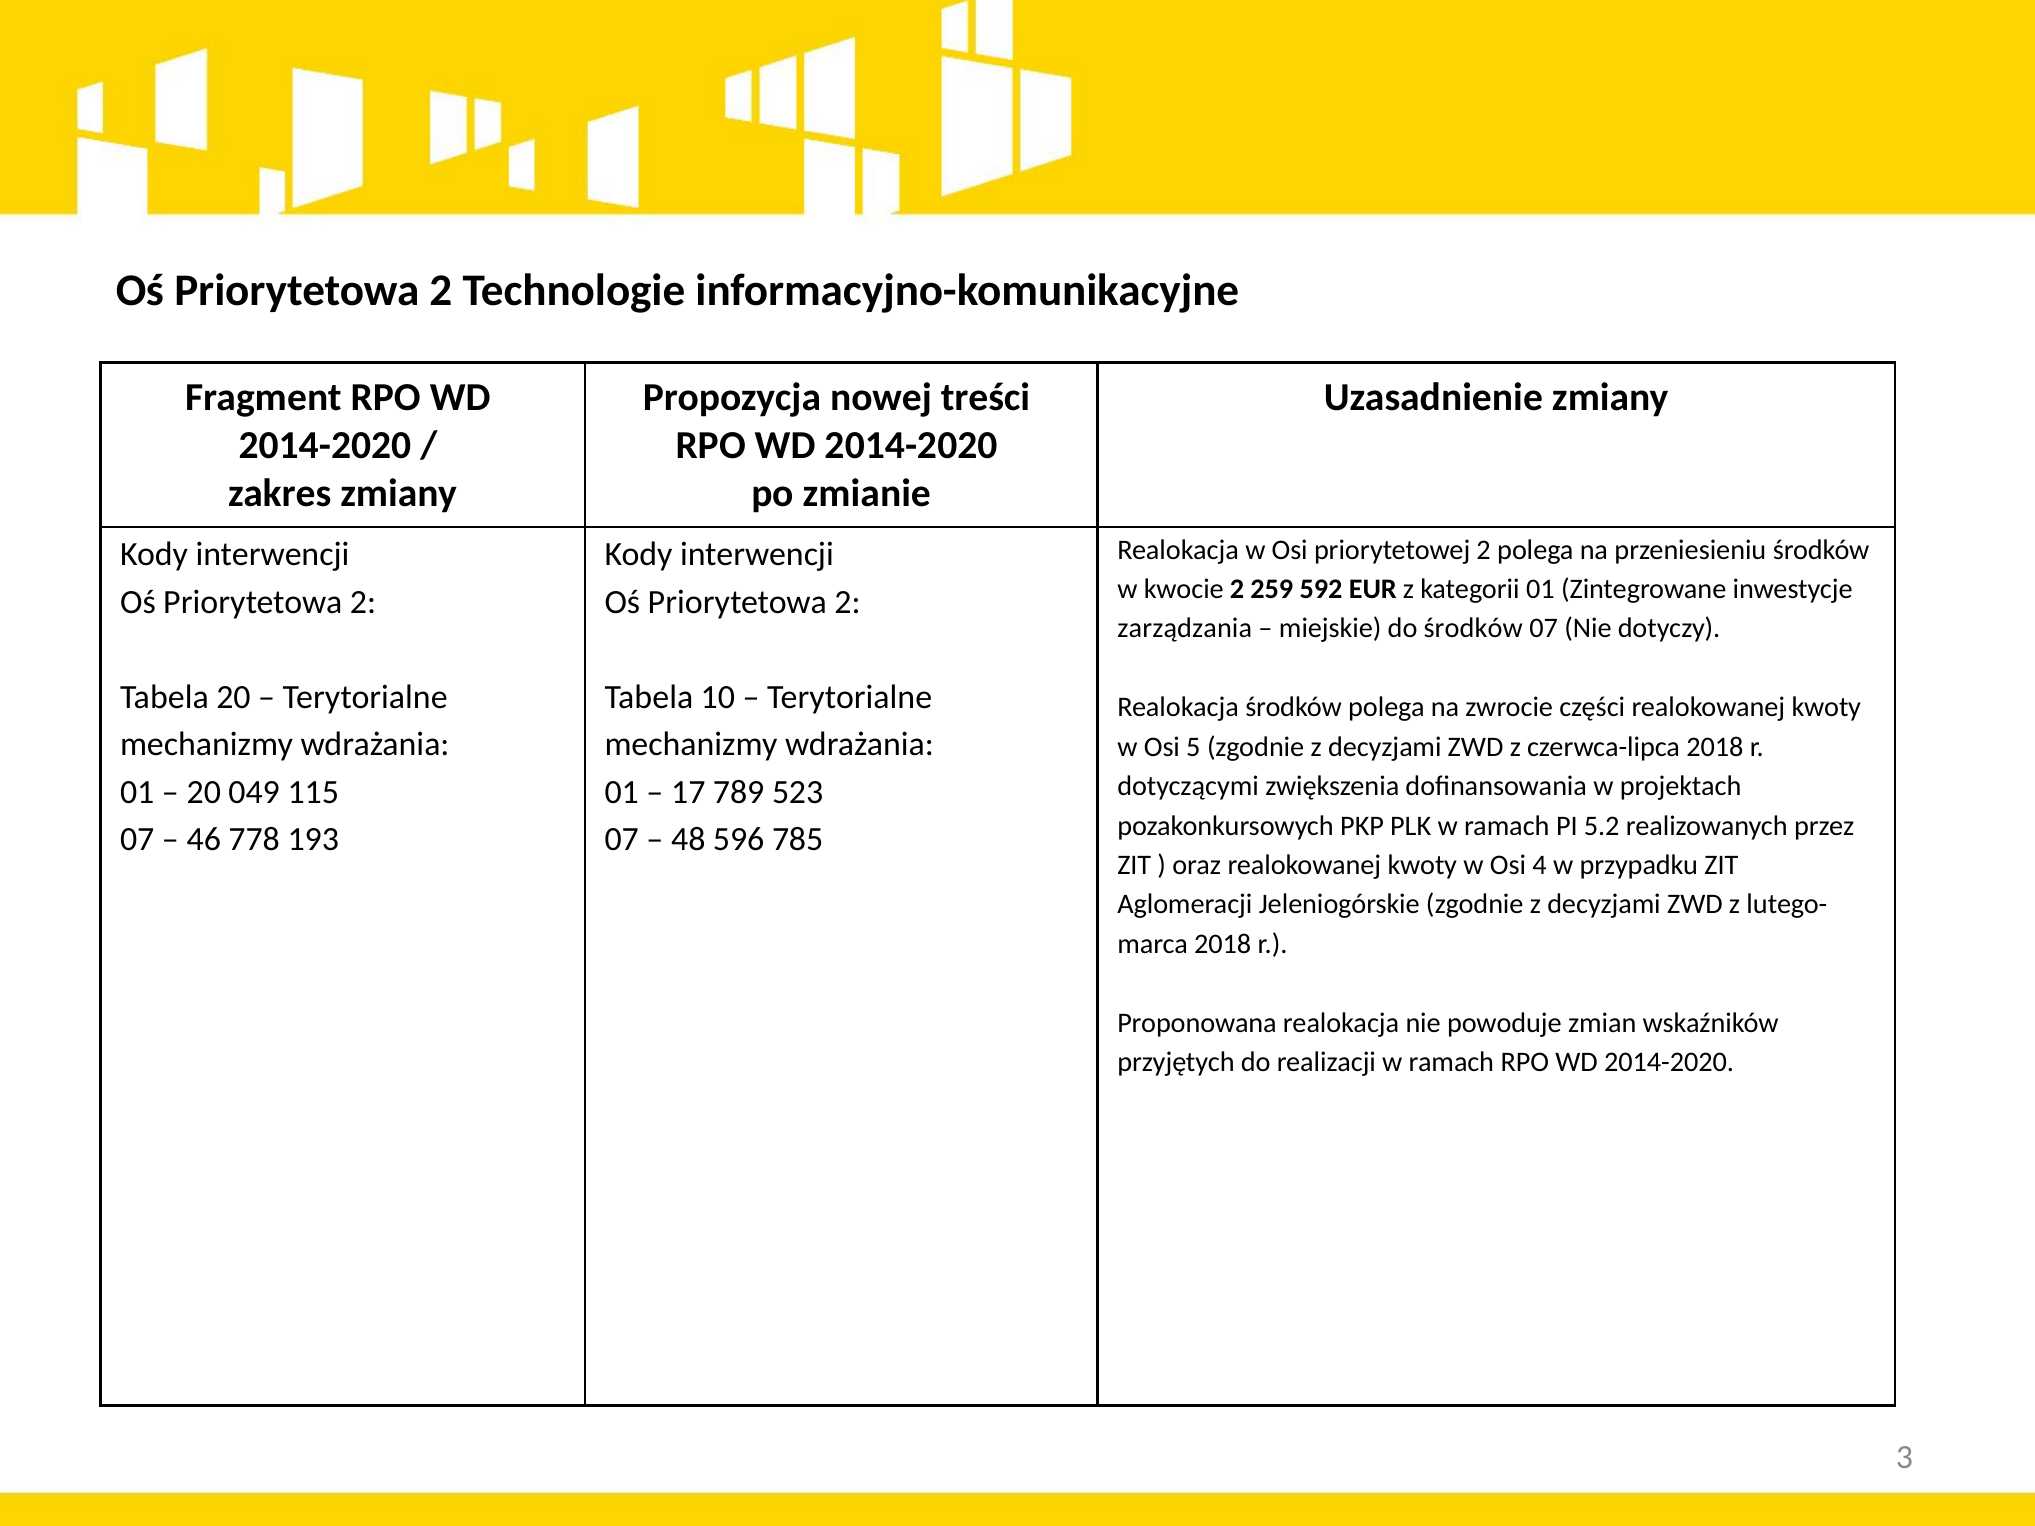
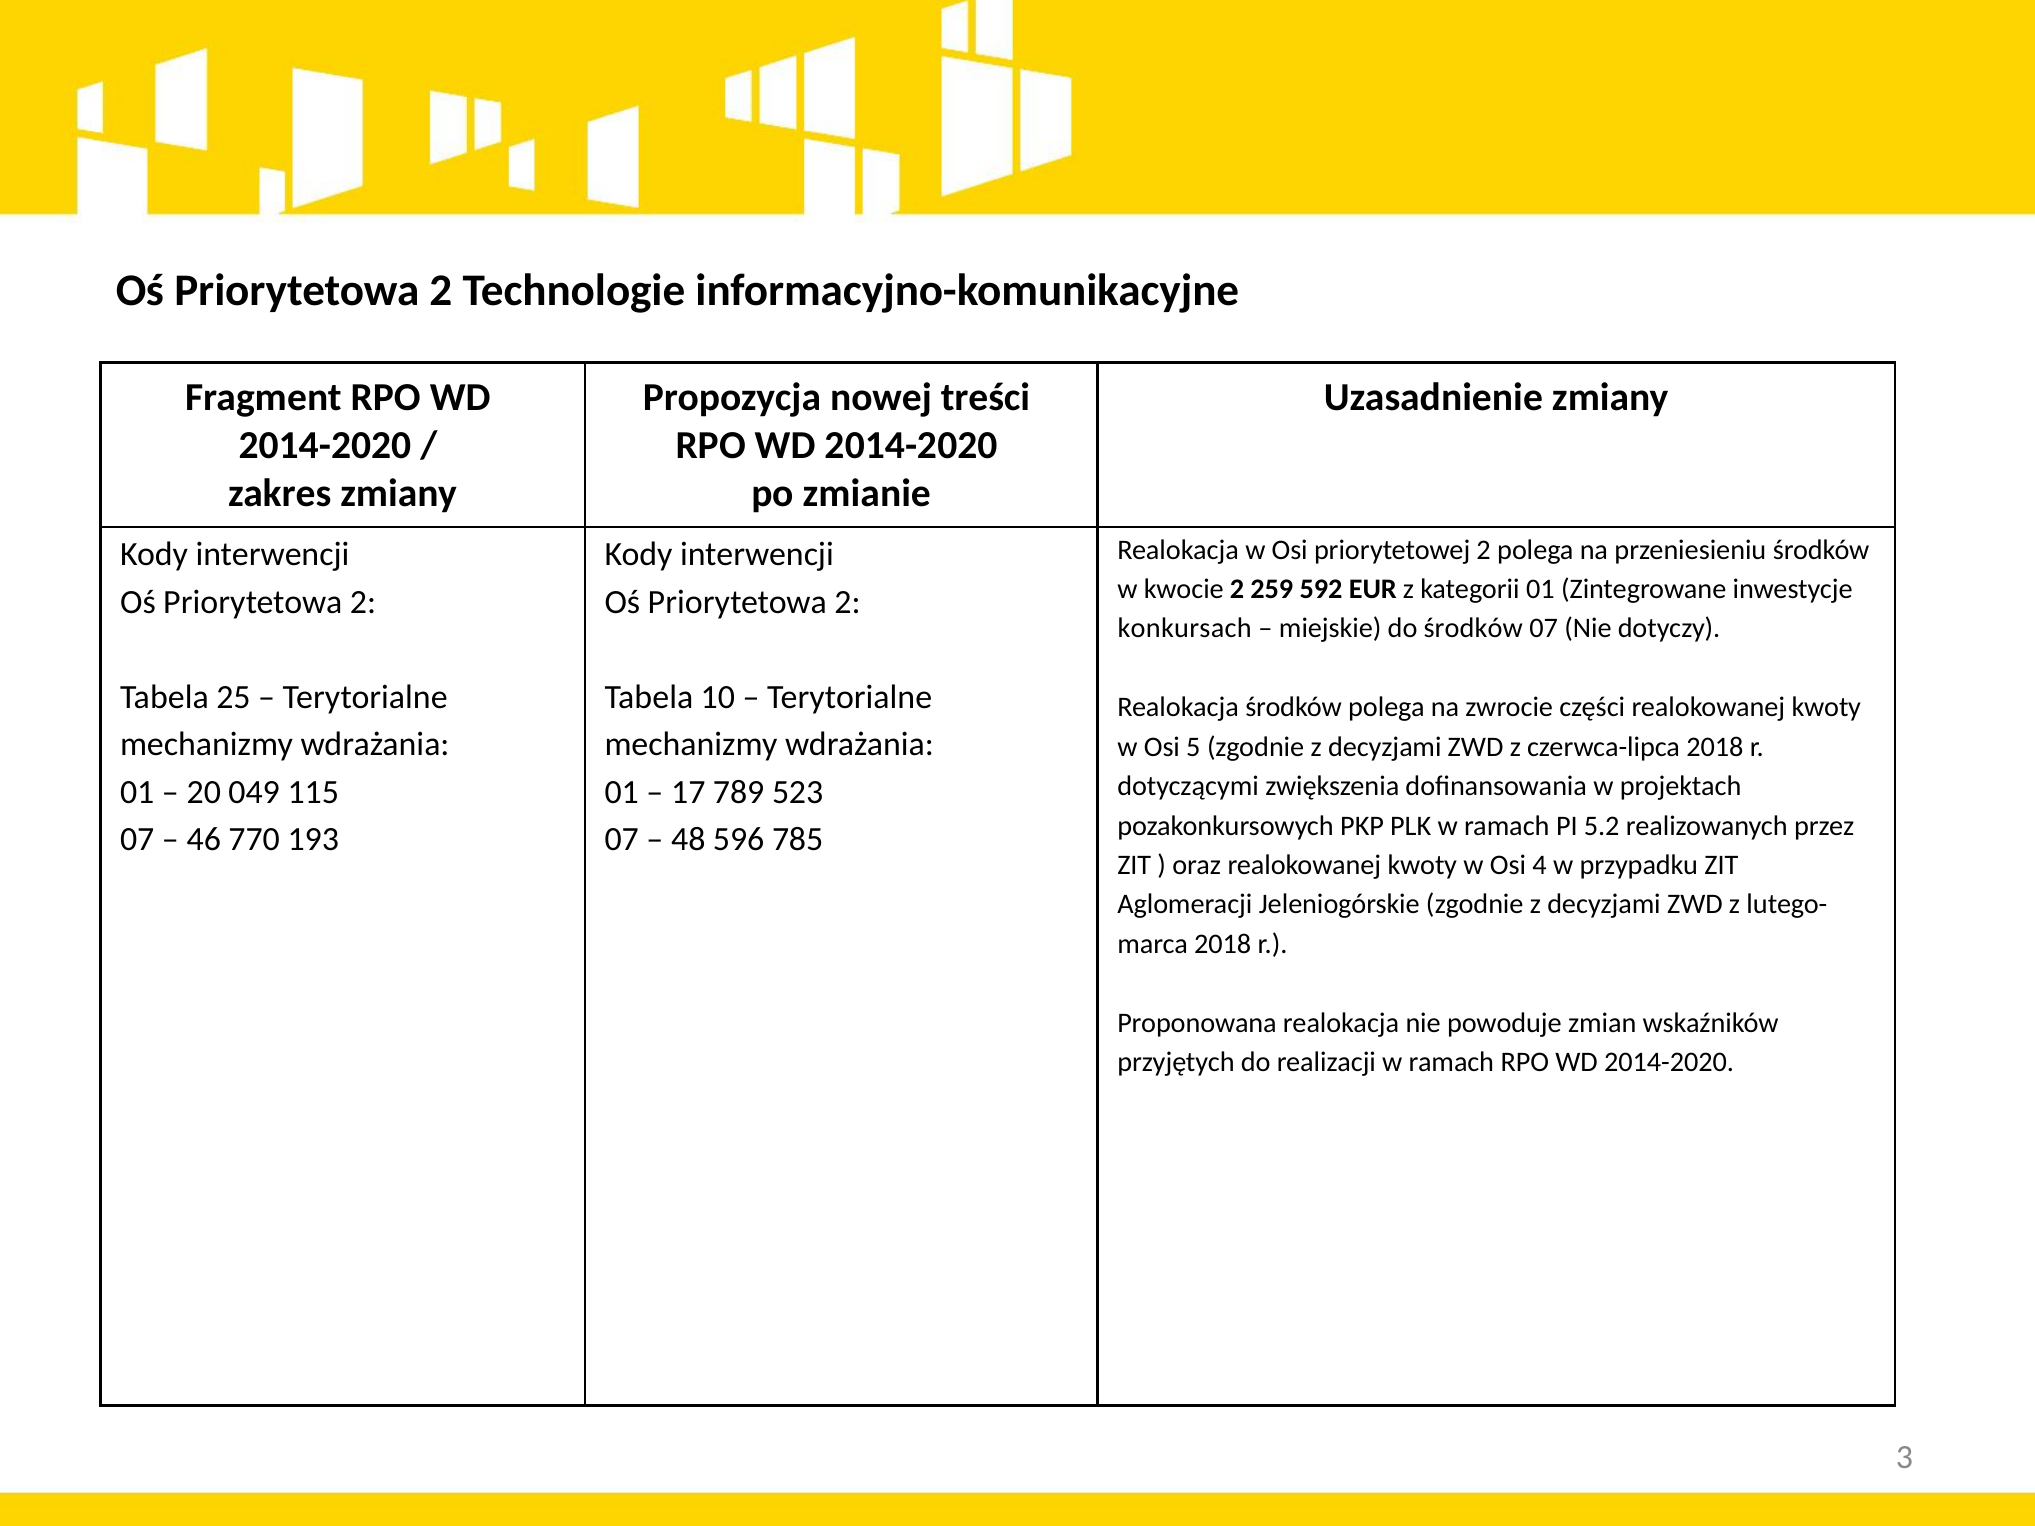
zarządzania: zarządzania -> konkursach
Tabela 20: 20 -> 25
778: 778 -> 770
